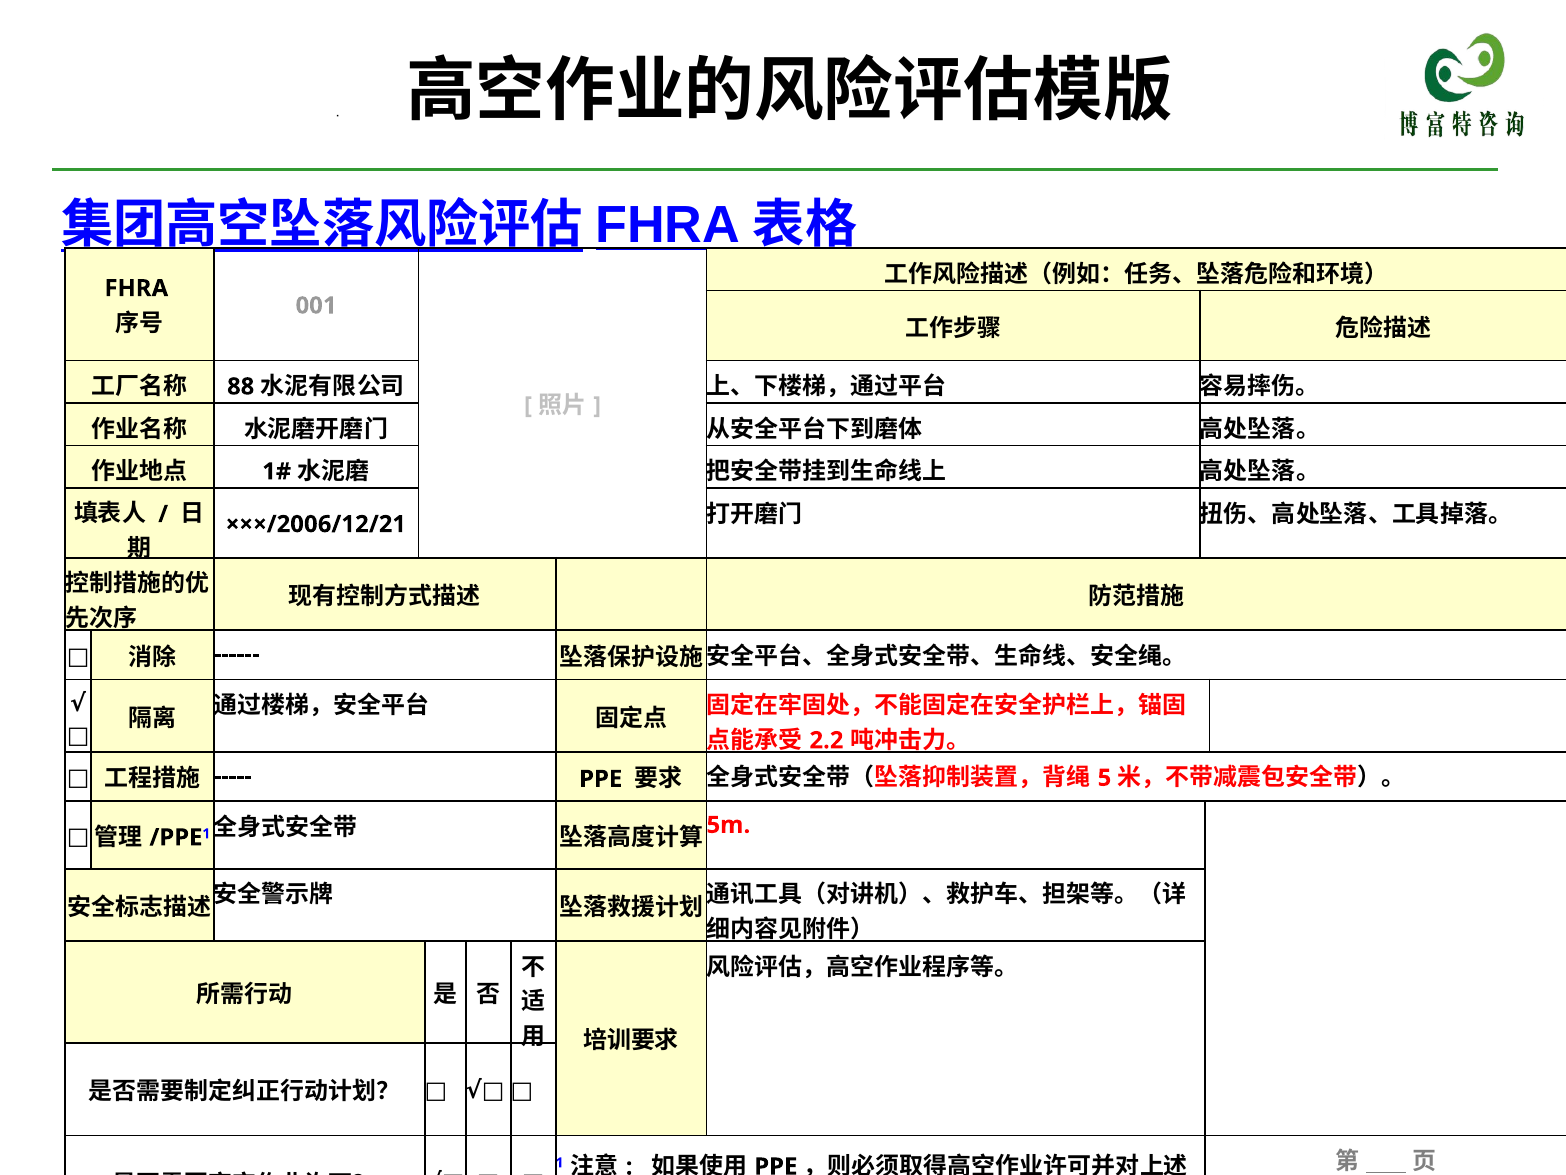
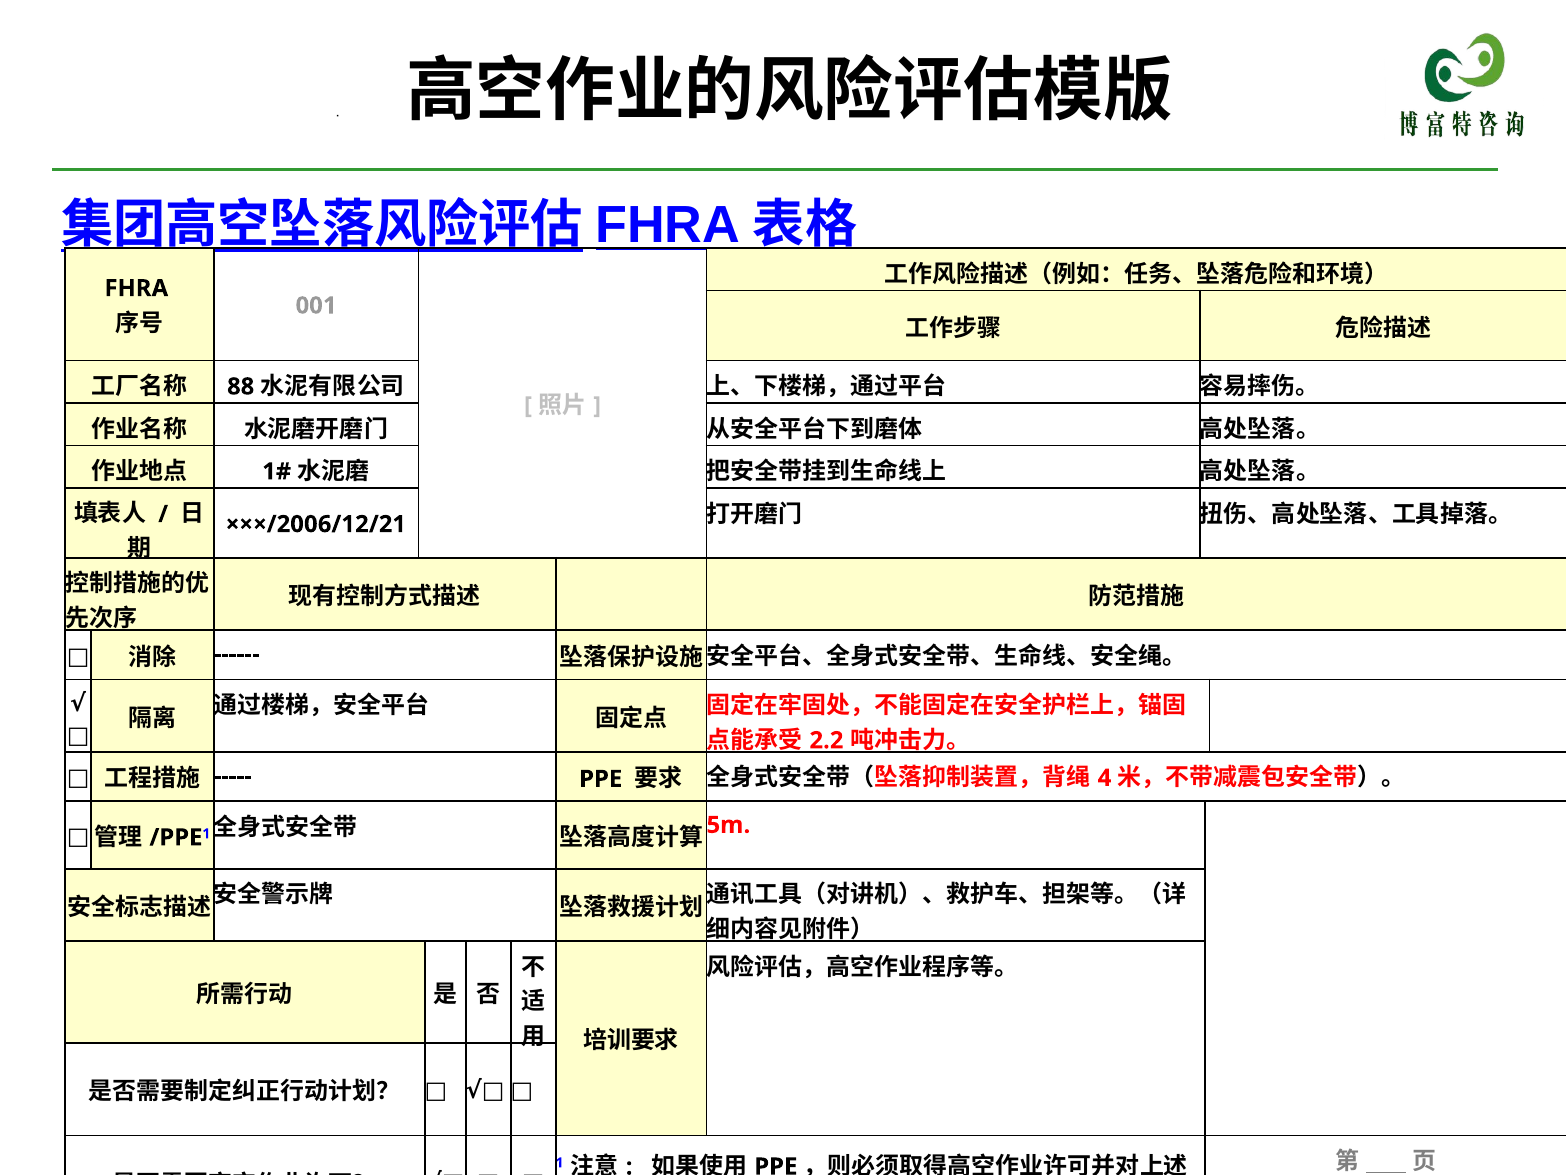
5: 5 -> 4
